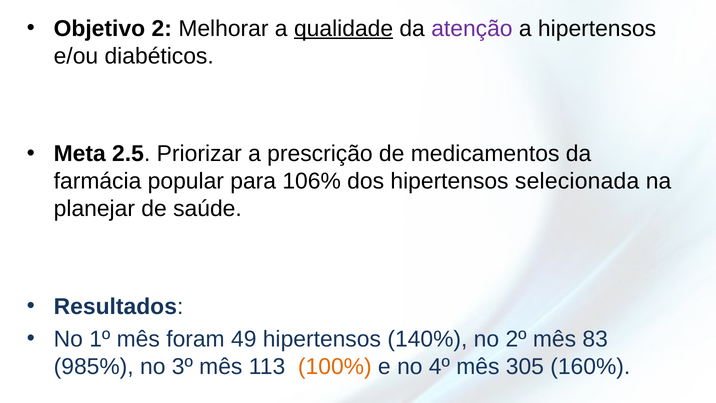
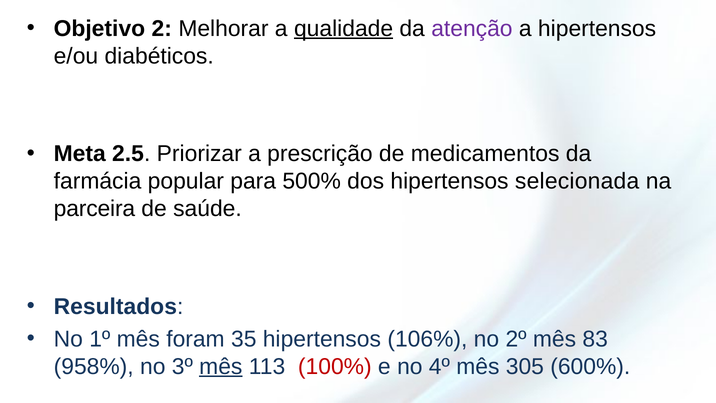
106%: 106% -> 500%
planejar: planejar -> parceira
49: 49 -> 35
140%: 140% -> 106%
985%: 985% -> 958%
mês at (221, 366) underline: none -> present
100% colour: orange -> red
160%: 160% -> 600%
